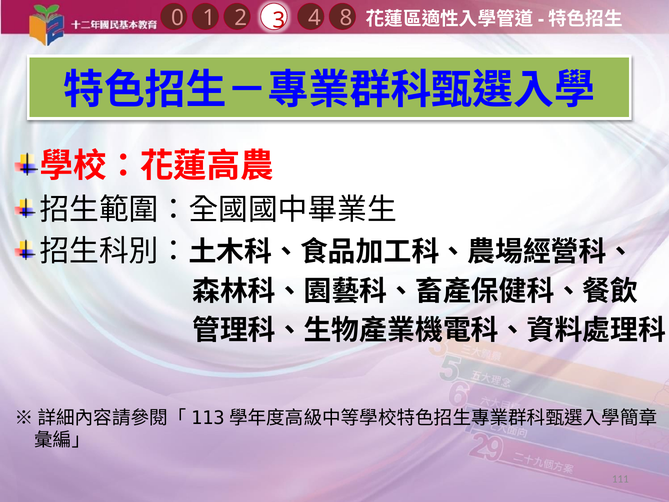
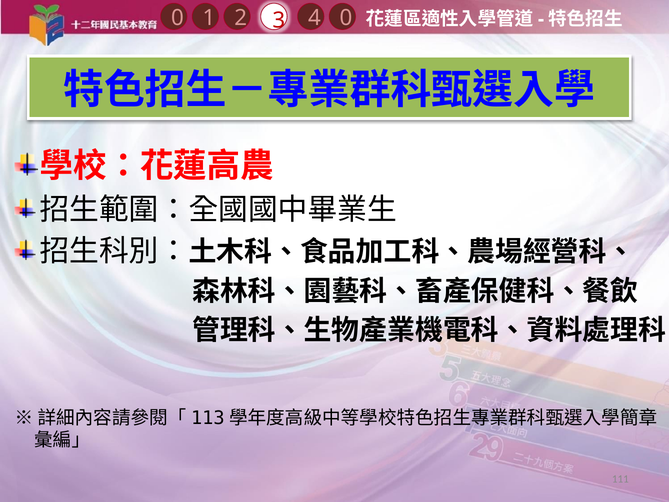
4 8: 8 -> 0
